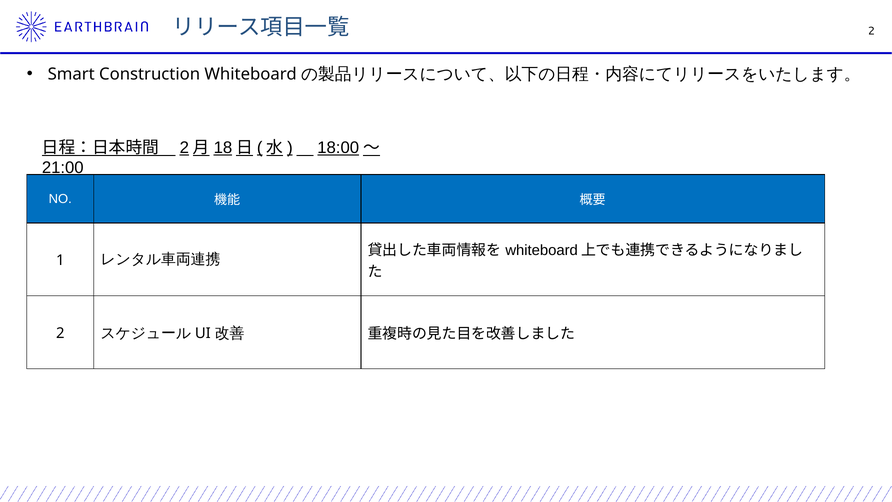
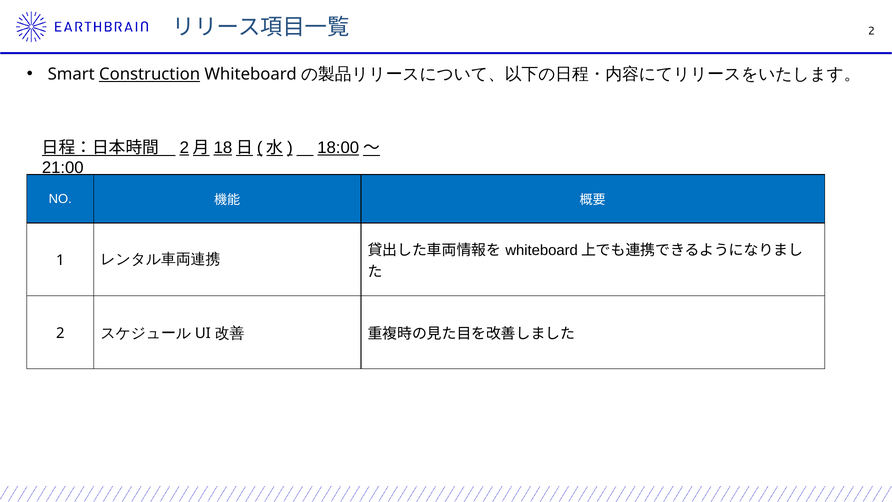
Construction underline: none -> present
